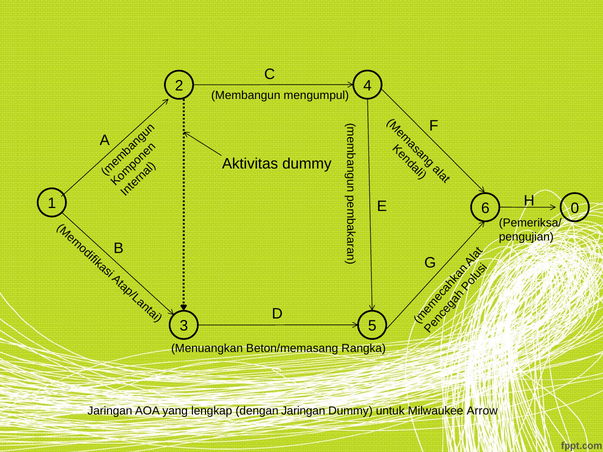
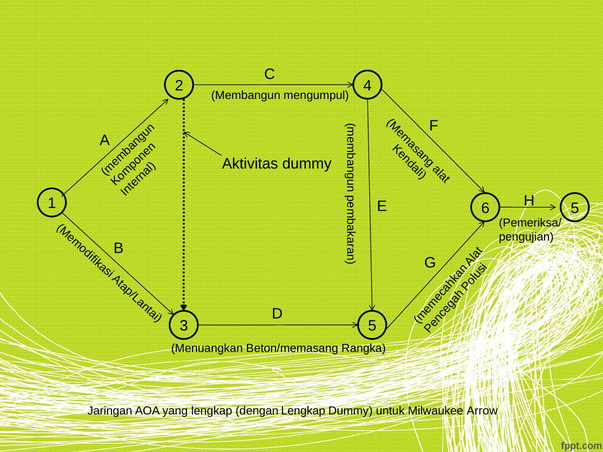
6 0: 0 -> 5
dengan Jaringan: Jaringan -> Lengkap
